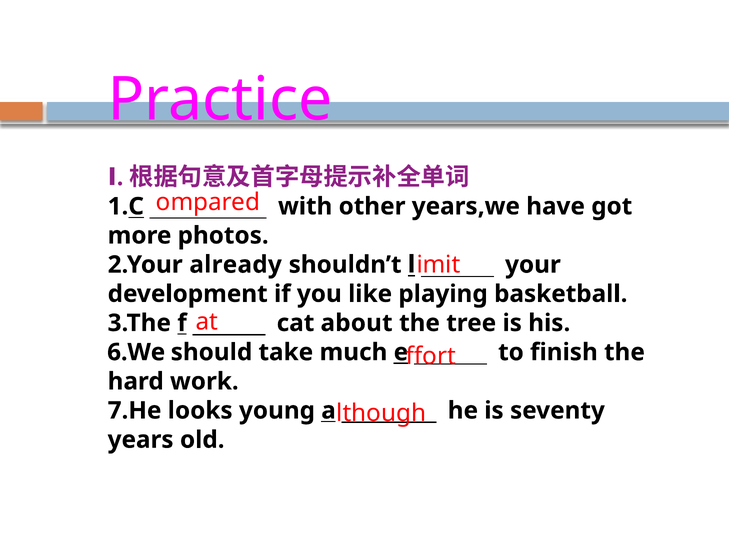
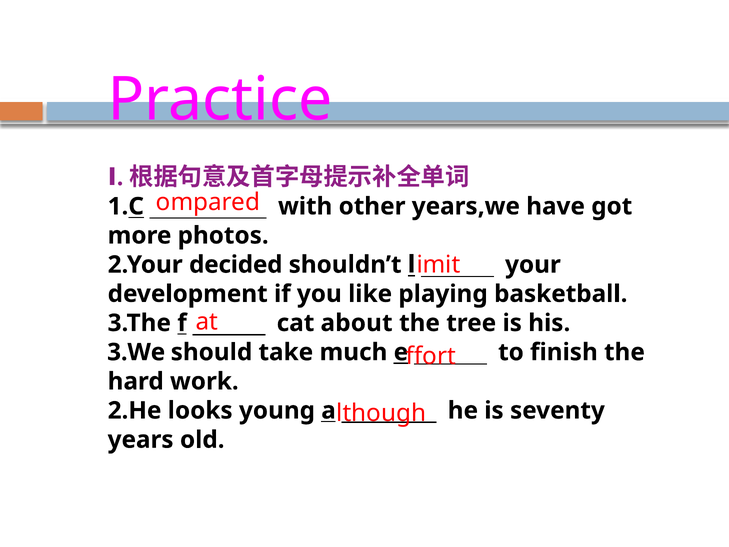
already: already -> decided
6.We: 6.We -> 3.We
7.He: 7.He -> 2.He
